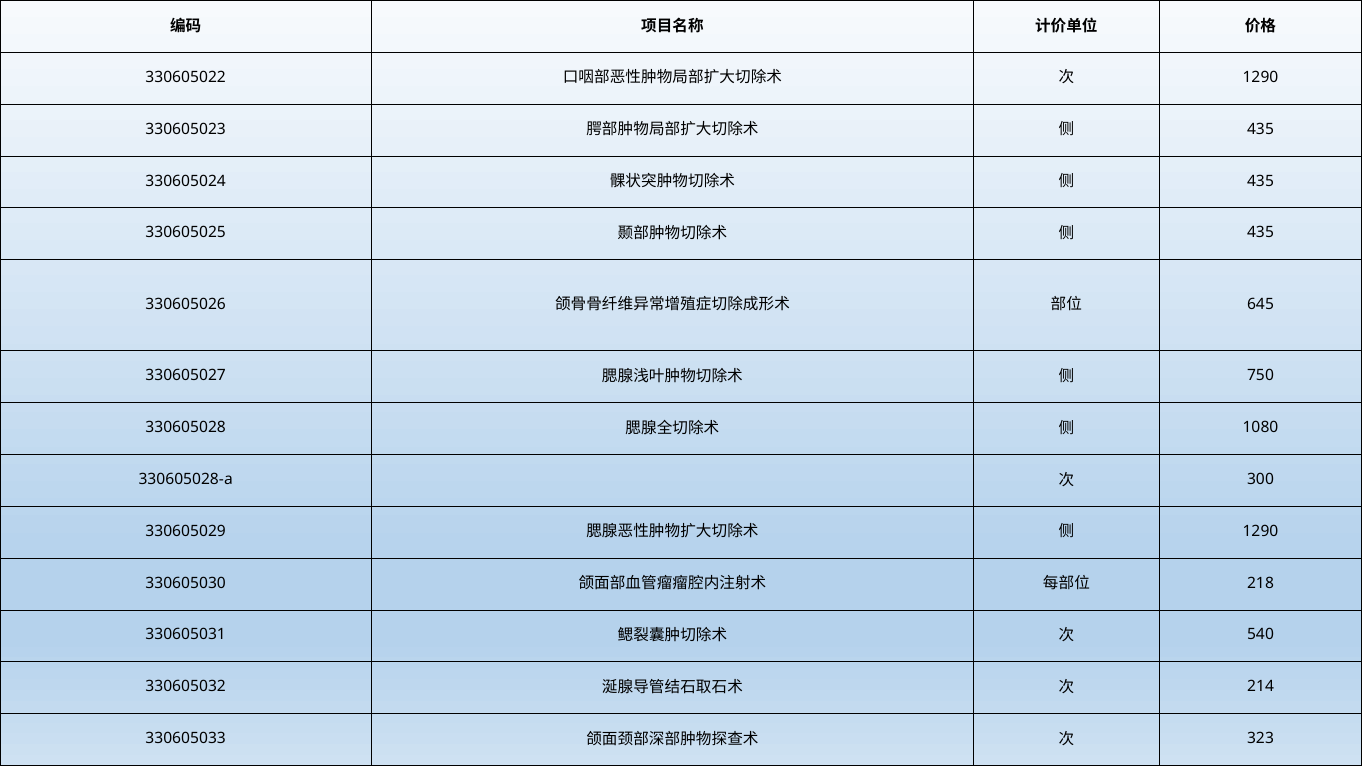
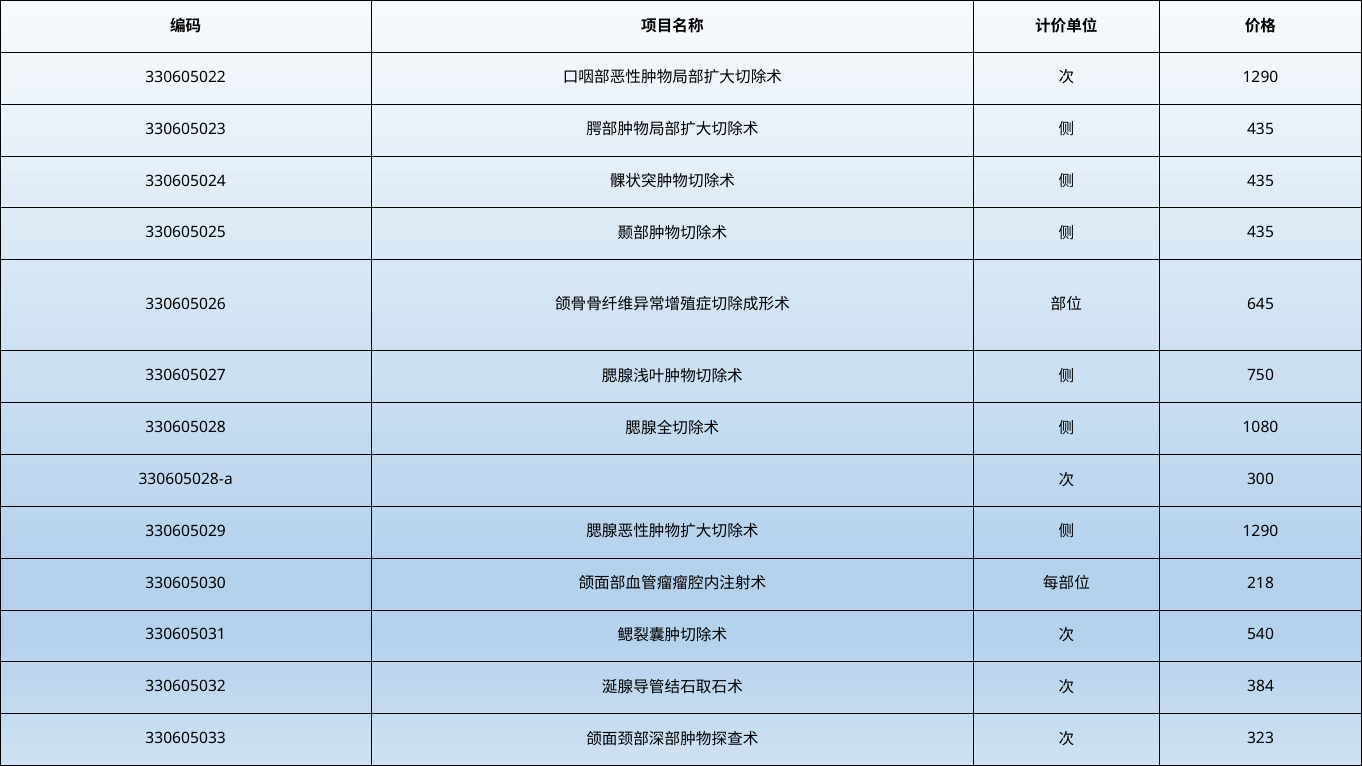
214: 214 -> 384
